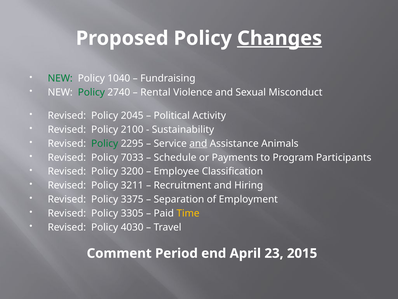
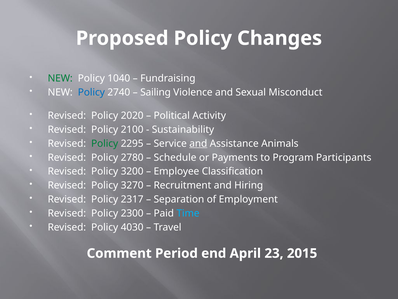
Changes underline: present -> none
Policy at (91, 92) colour: green -> blue
Rental: Rental -> Sailing
2045: 2045 -> 2020
7033: 7033 -> 2780
3211: 3211 -> 3270
3375: 3375 -> 2317
3305: 3305 -> 2300
Time colour: yellow -> light blue
